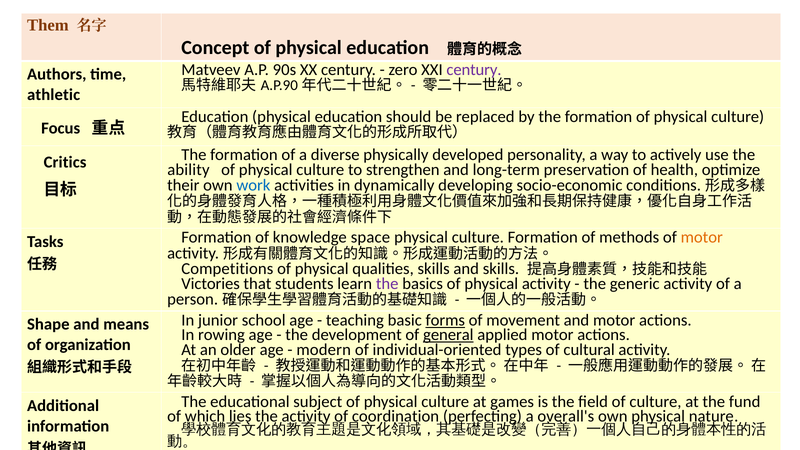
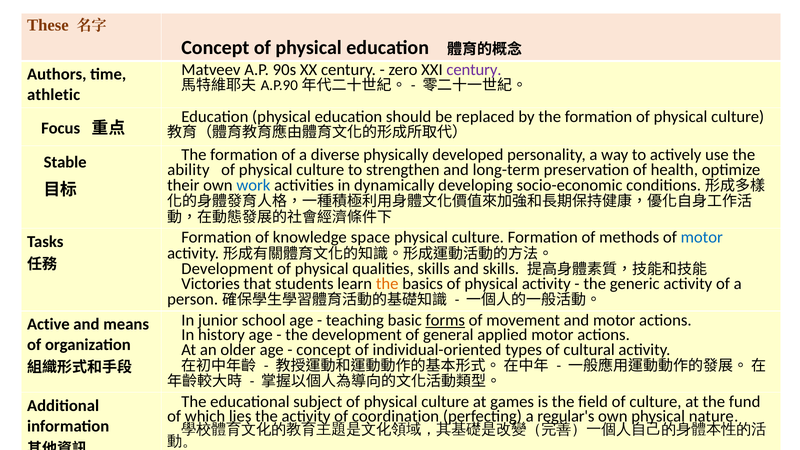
Them: Them -> These
Critics: Critics -> Stable
motor at (702, 237) colour: orange -> blue
Competitions at (227, 269): Competitions -> Development
the at (387, 284) colour: purple -> orange
Shape: Shape -> Active
rowing: rowing -> history
general underline: present -> none
modern at (324, 350): modern -> concept
overall's: overall's -> regular's
